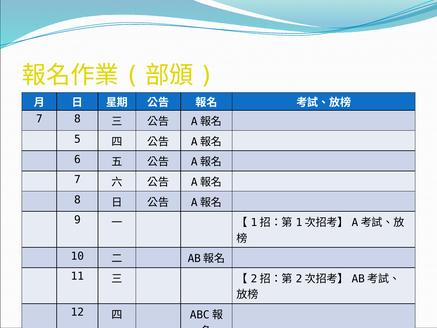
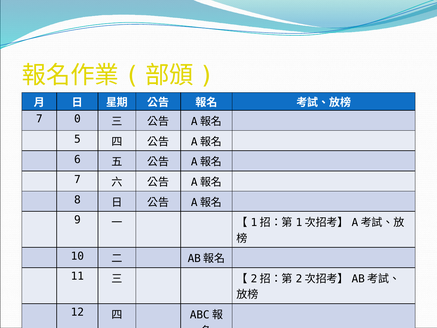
7 8: 8 -> 0
